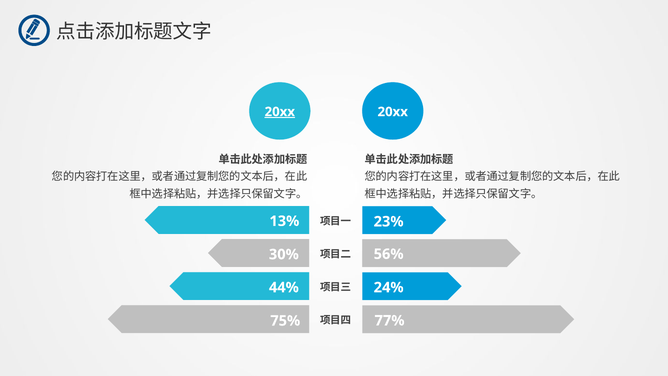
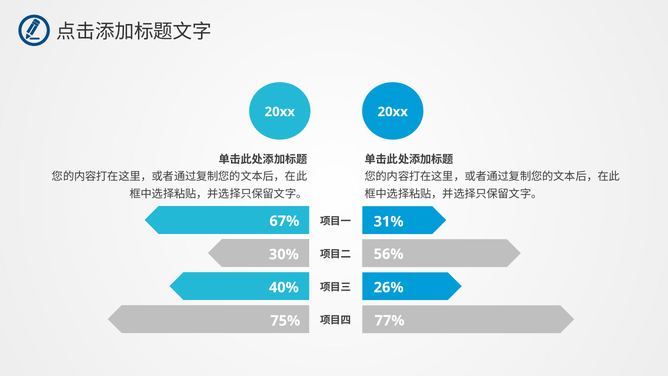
20xx at (280, 112) underline: present -> none
13%: 13% -> 67%
23%: 23% -> 31%
44%: 44% -> 40%
24%: 24% -> 26%
